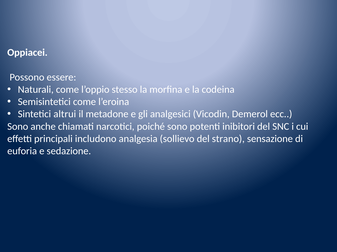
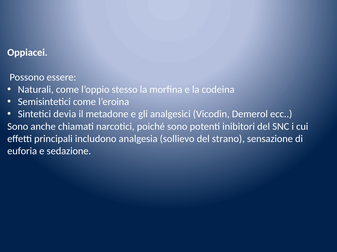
altrui: altrui -> devia
